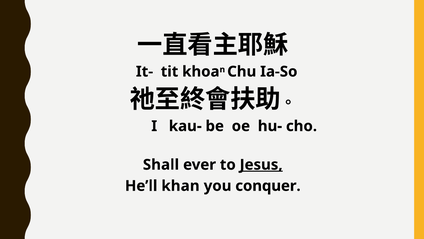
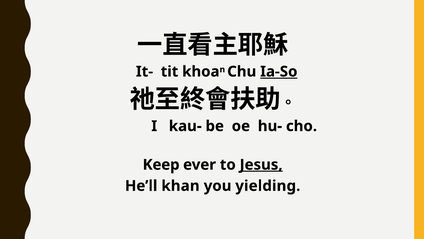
Ia-So underline: none -> present
Shall: Shall -> Keep
conquer: conquer -> yielding
